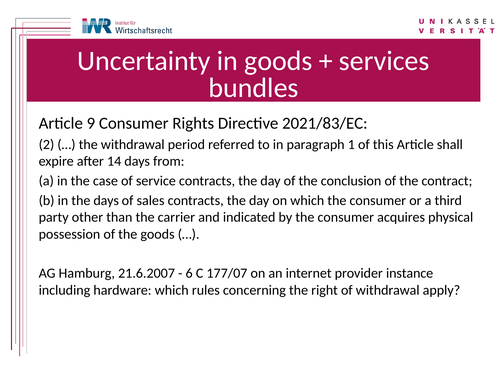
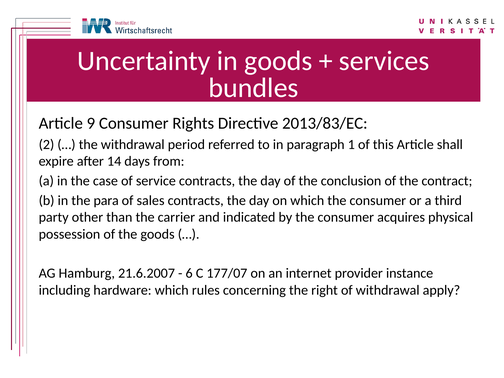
2021/83/EC: 2021/83/EC -> 2013/83/EC
the days: days -> para
